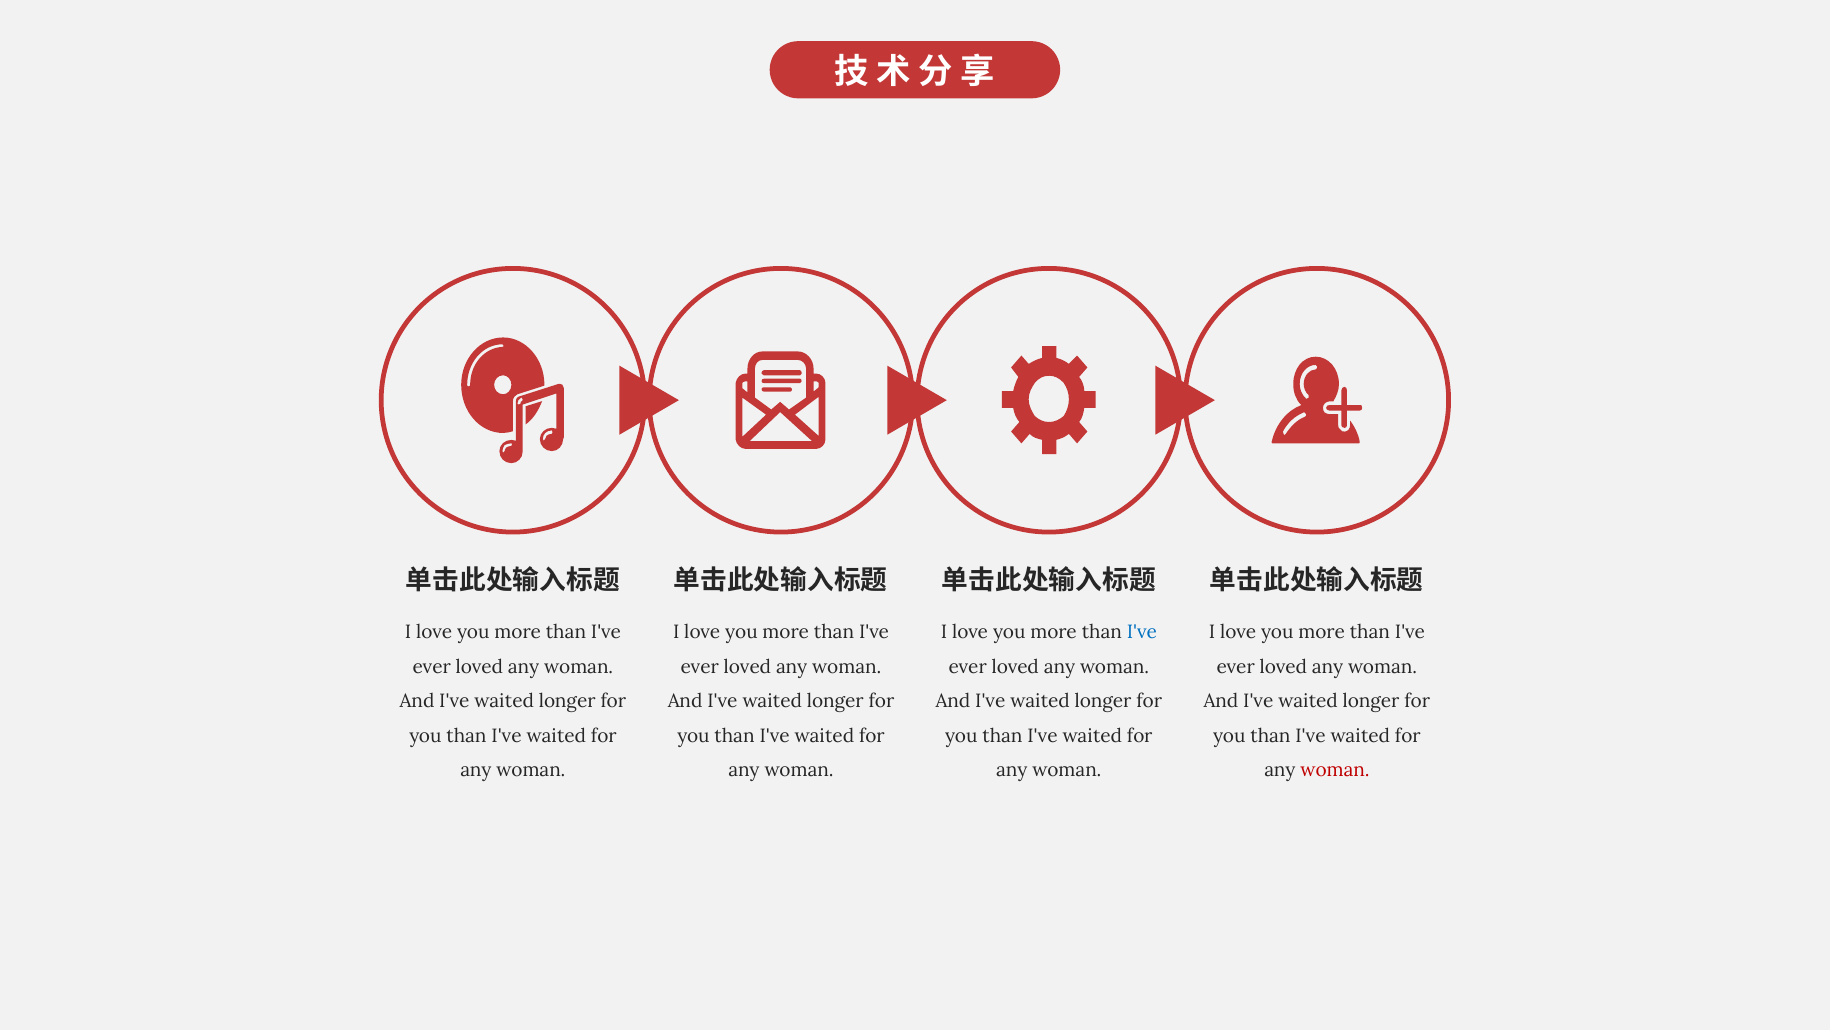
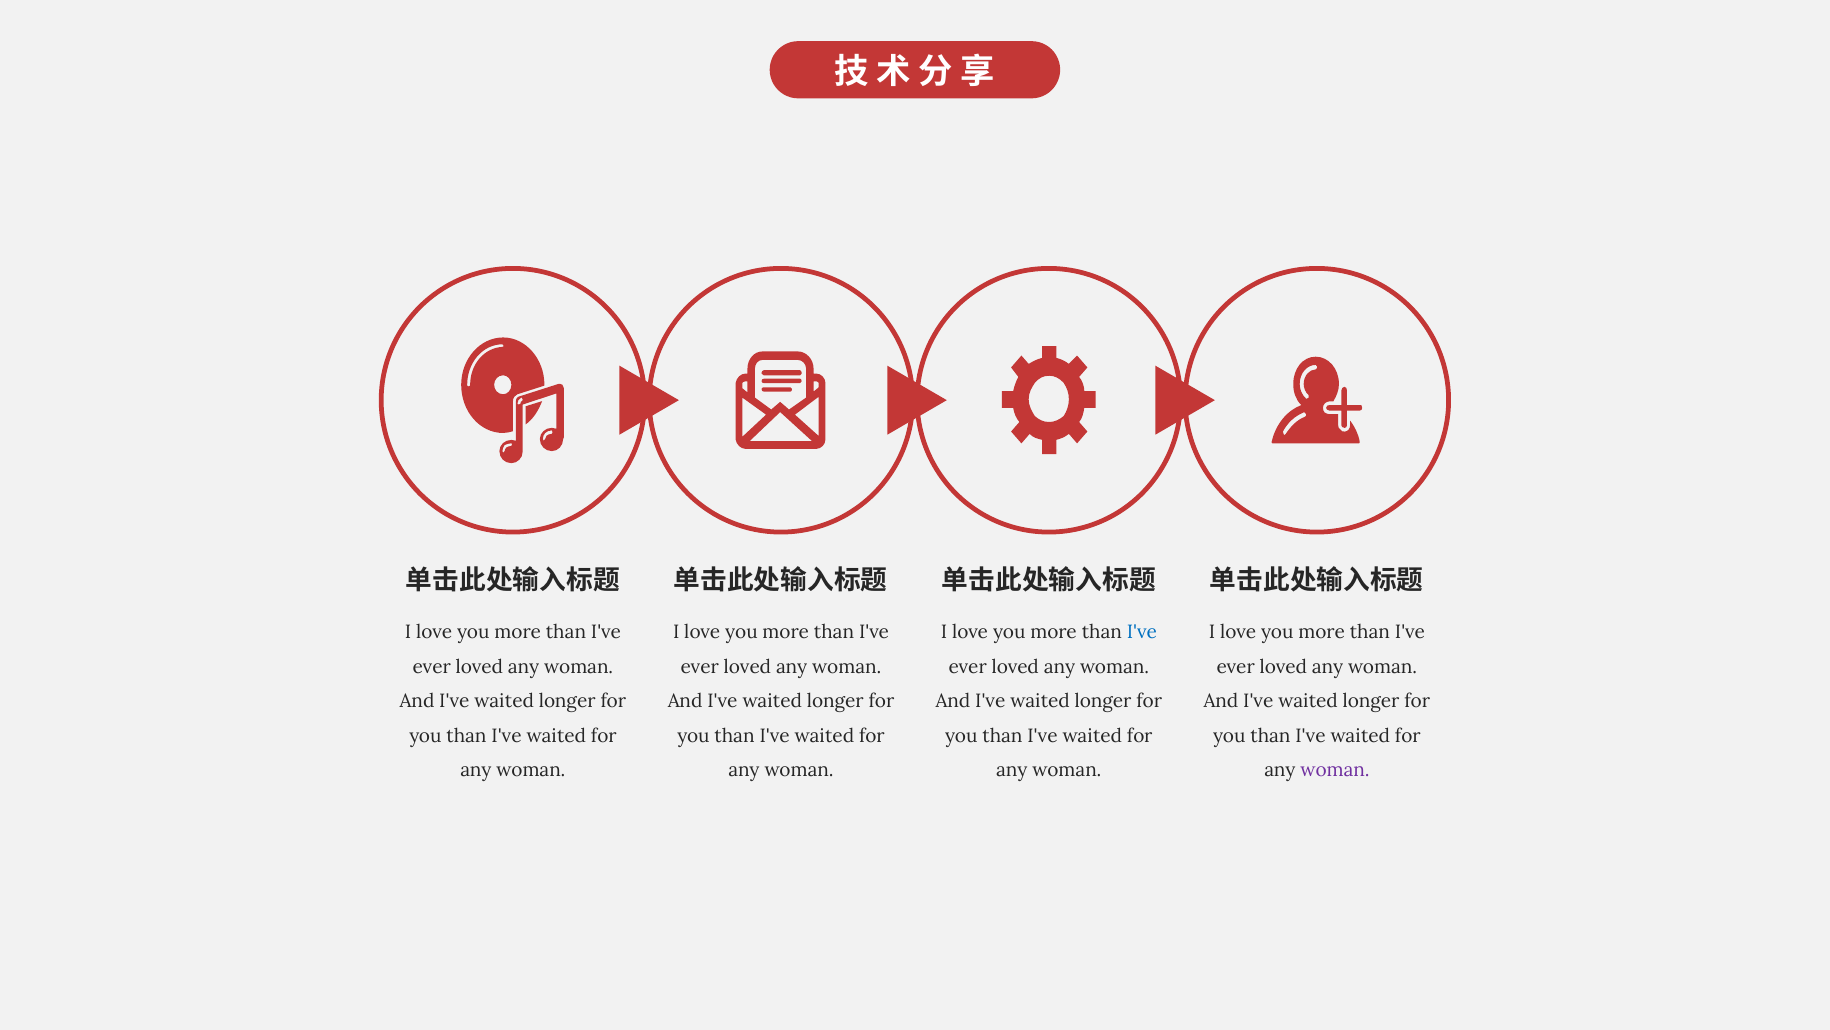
woman at (1335, 770) colour: red -> purple
